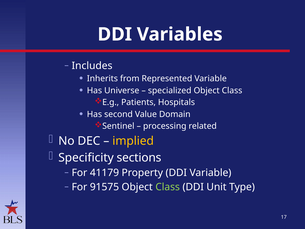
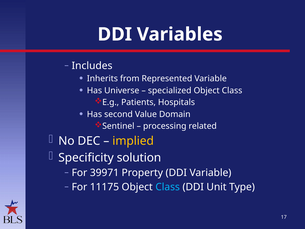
sections: sections -> solution
41179: 41179 -> 39971
91575: 91575 -> 11175
Class at (168, 187) colour: light green -> light blue
